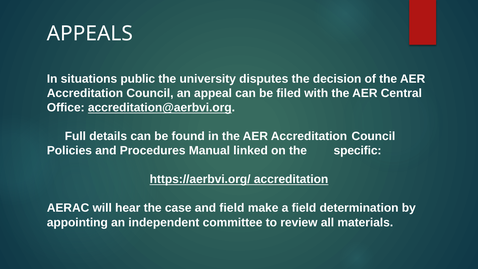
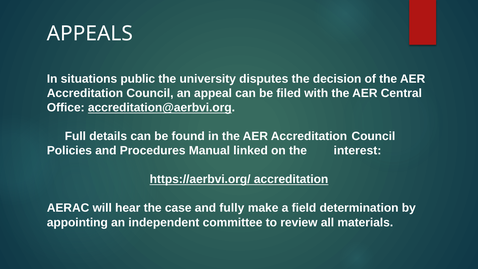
specific: specific -> interest
and field: field -> fully
